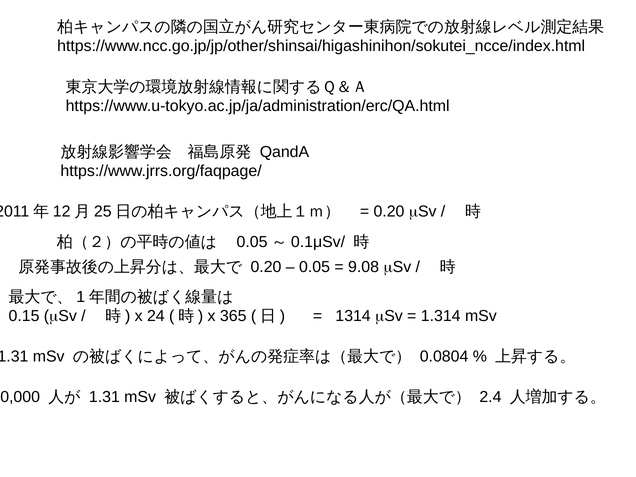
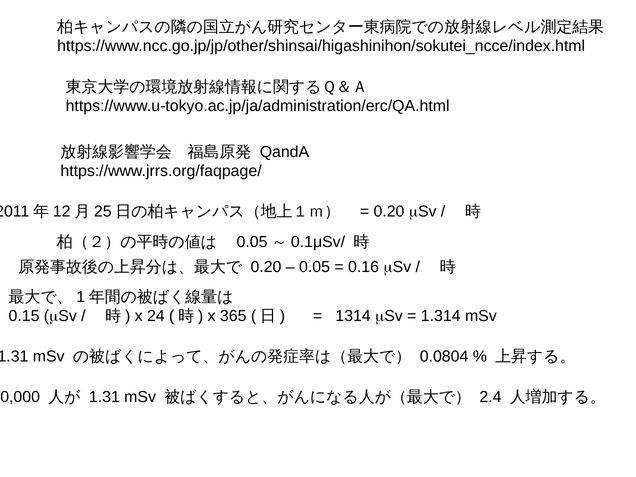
9.08: 9.08 -> 0.16
